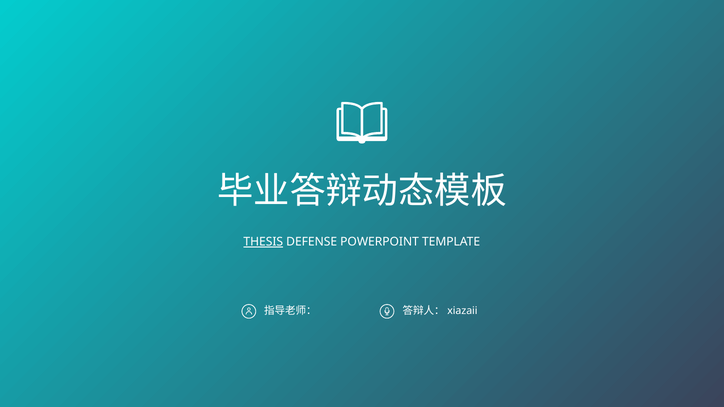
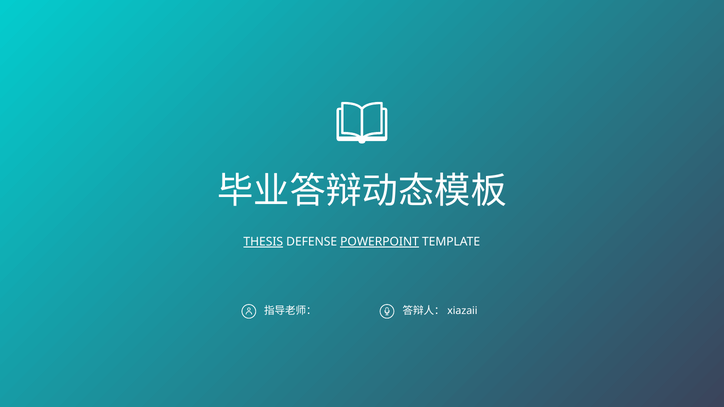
POWERPOINT underline: none -> present
